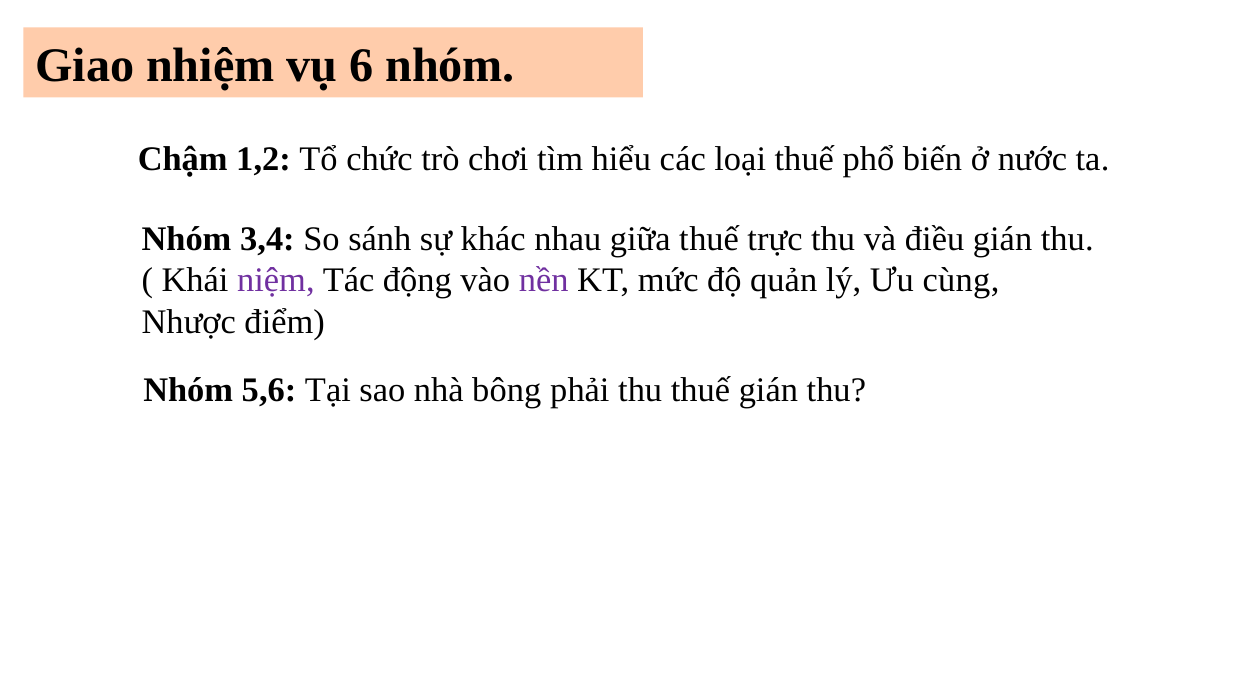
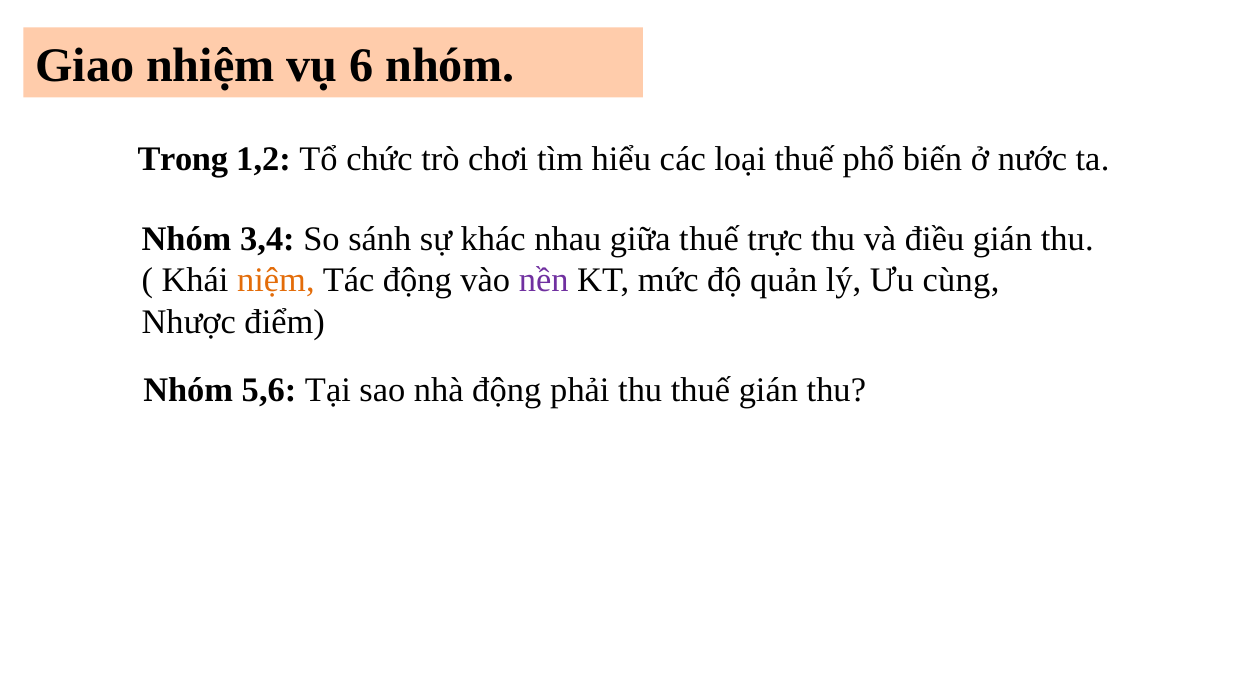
Chậm: Chậm -> Trong
niệm colour: purple -> orange
nhà bông: bông -> động
